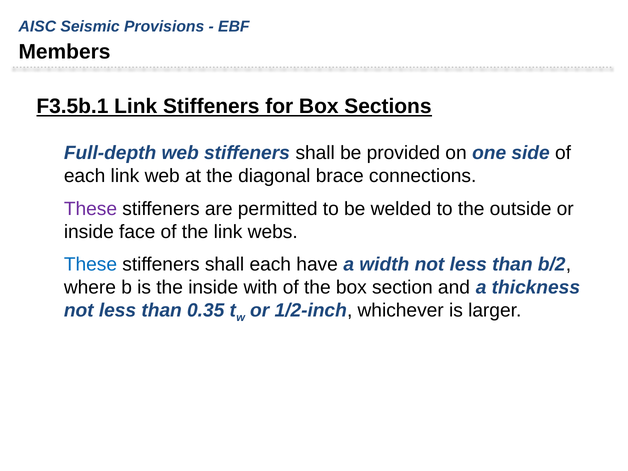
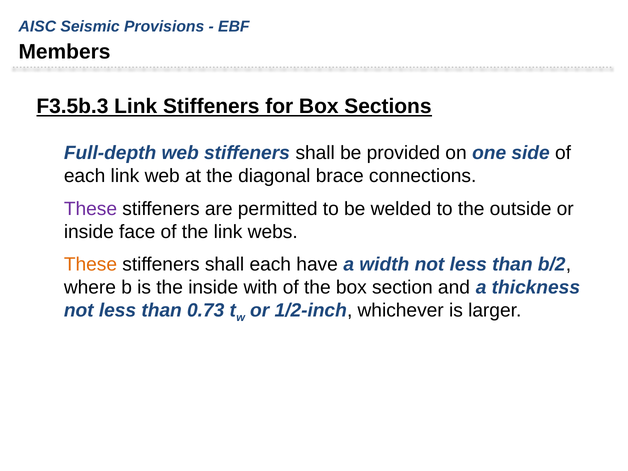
F3.5b.1: F3.5b.1 -> F3.5b.3
These at (90, 264) colour: blue -> orange
0.35: 0.35 -> 0.73
